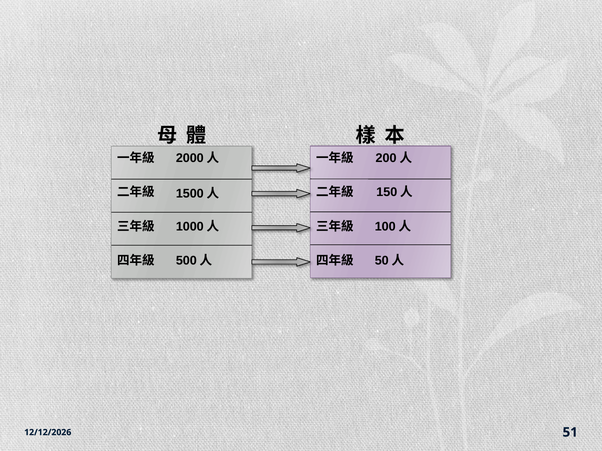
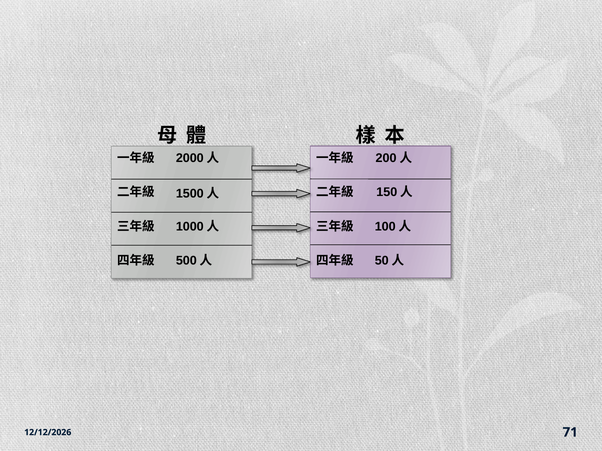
51: 51 -> 71
